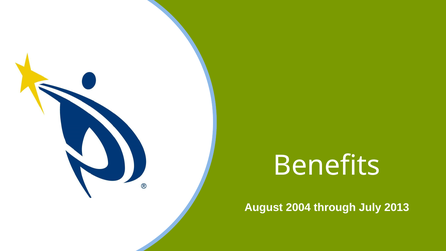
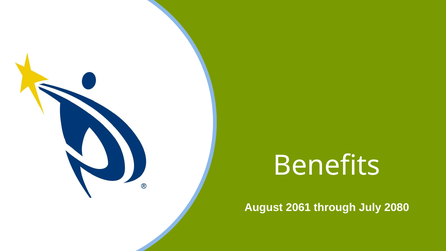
2004: 2004 -> 2061
2013: 2013 -> 2080
